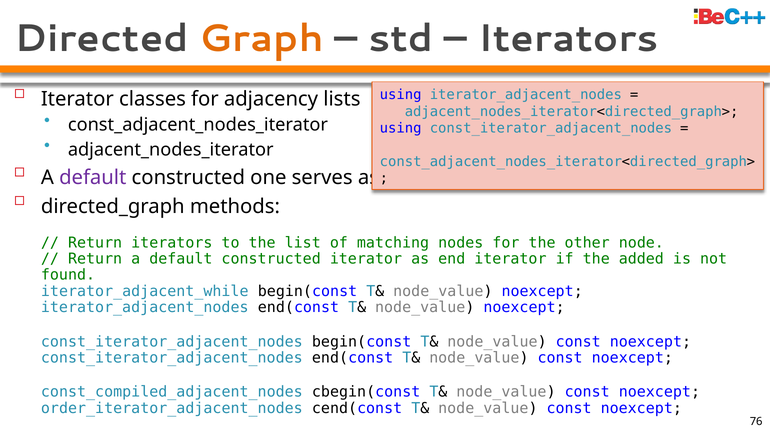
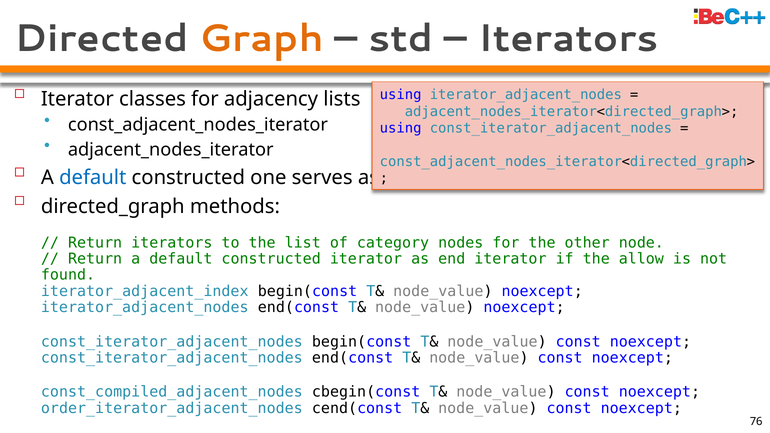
default at (93, 178) colour: purple -> blue
matching: matching -> category
added: added -> allow
iterator_adjacent_while: iterator_adjacent_while -> iterator_adjacent_index
